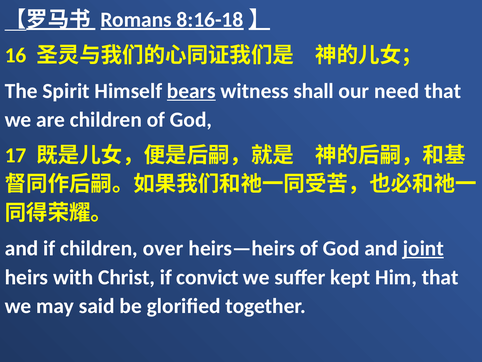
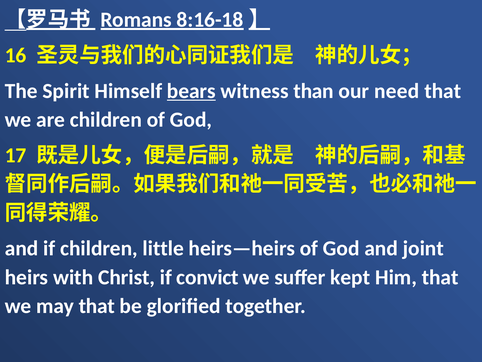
shall: shall -> than
over: over -> little
joint underline: present -> none
may said: said -> that
